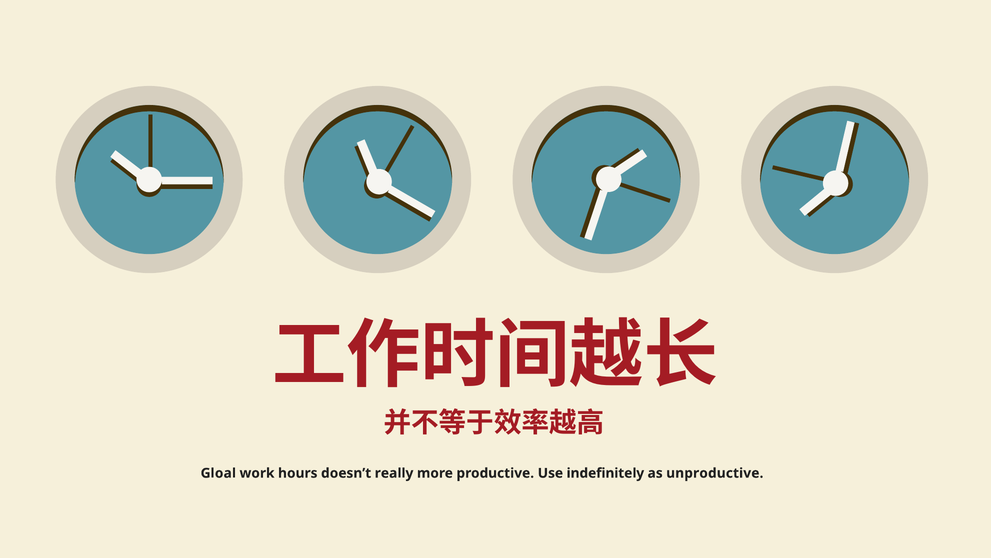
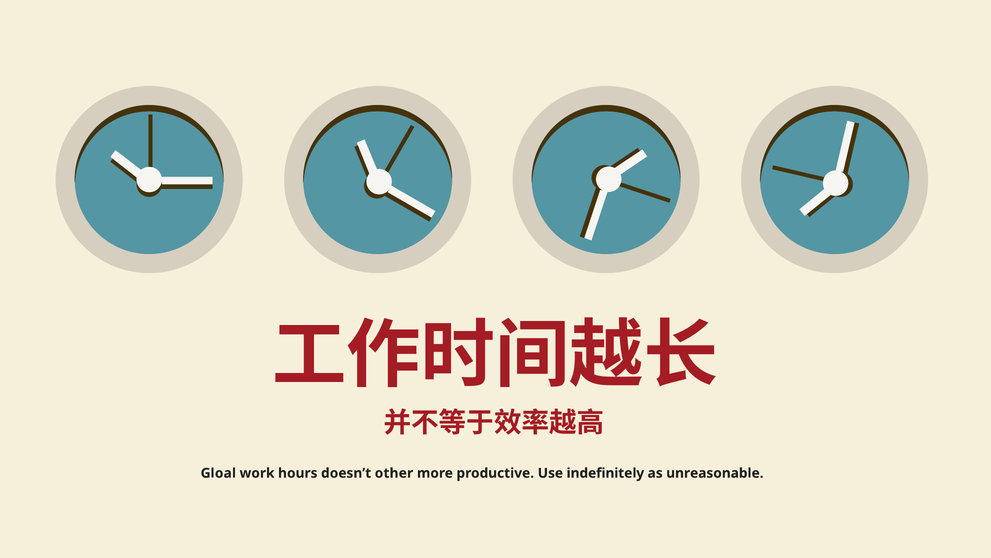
really: really -> other
unproductive: unproductive -> unreasonable
